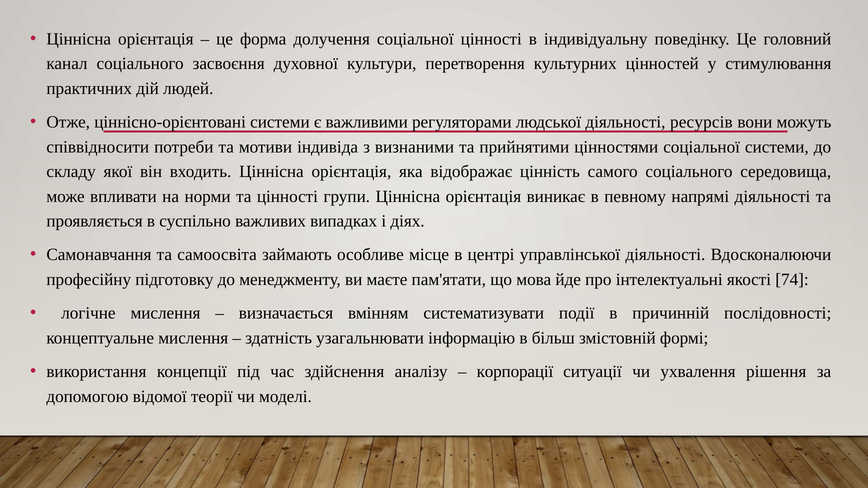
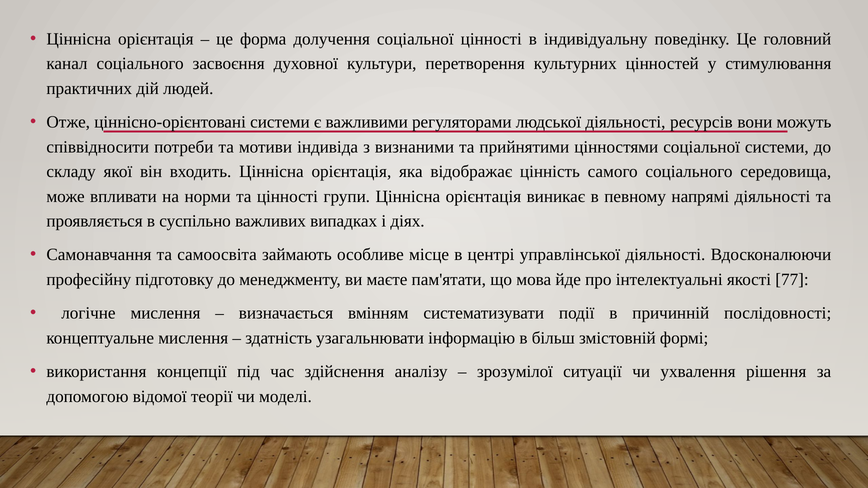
74: 74 -> 77
корпорації: корпорації -> зрозумілої
